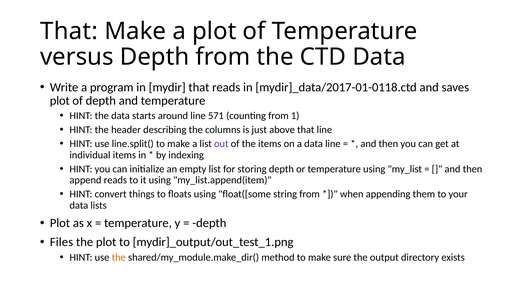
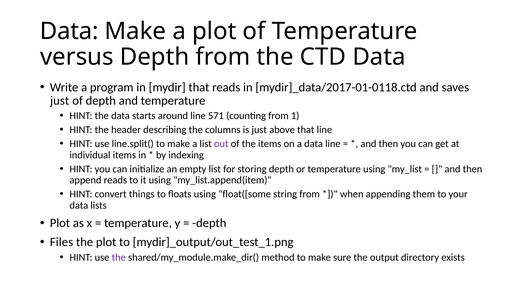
That at (69, 31): That -> Data
plot at (60, 101): plot -> just
the at (119, 258) colour: orange -> purple
